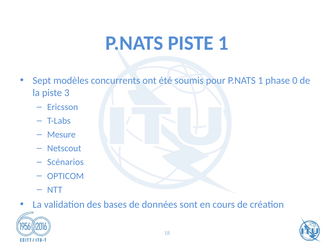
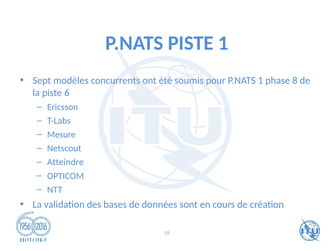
0: 0 -> 8
3: 3 -> 6
Scénarios: Scénarios -> Atteindre
